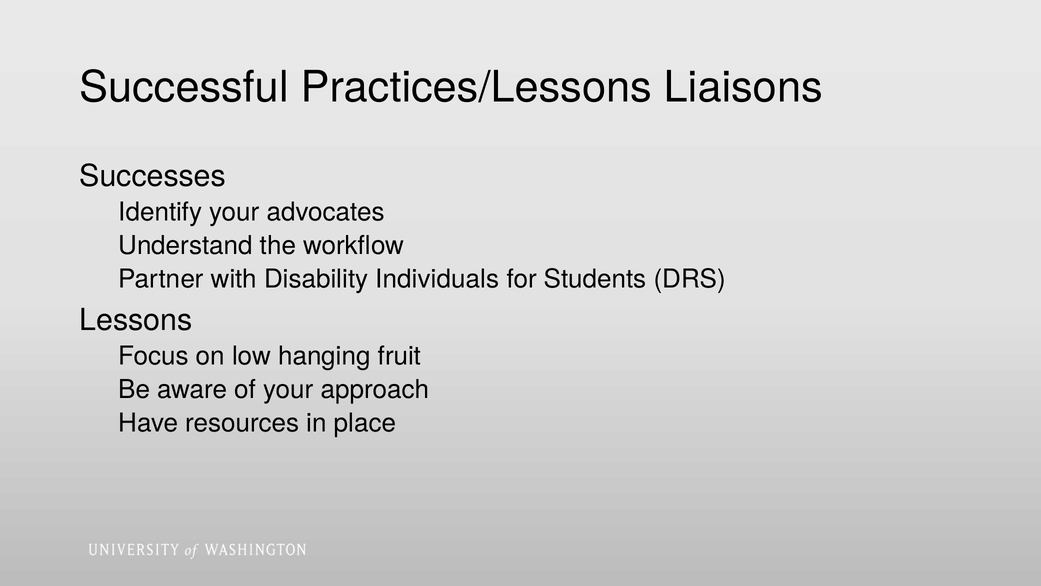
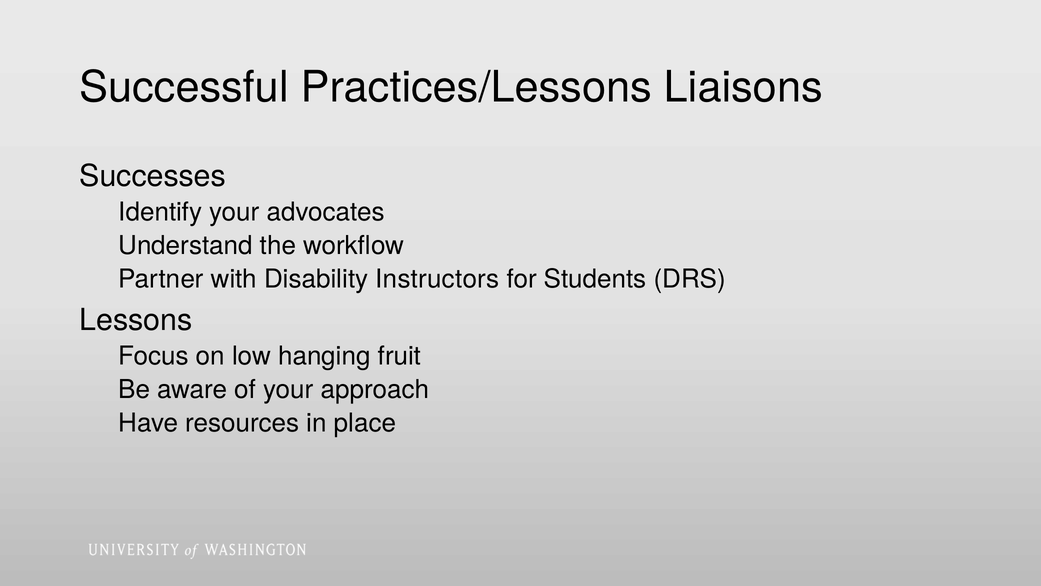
Individuals: Individuals -> Instructors
